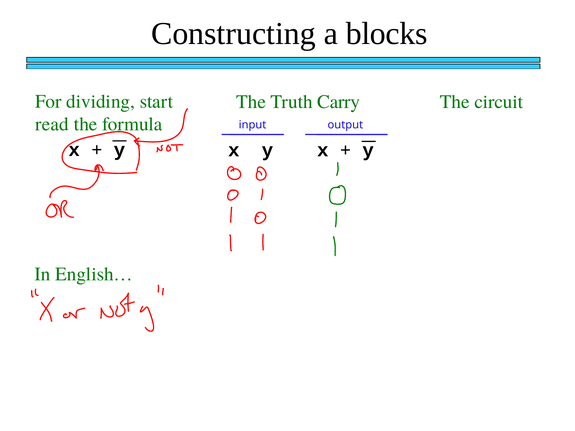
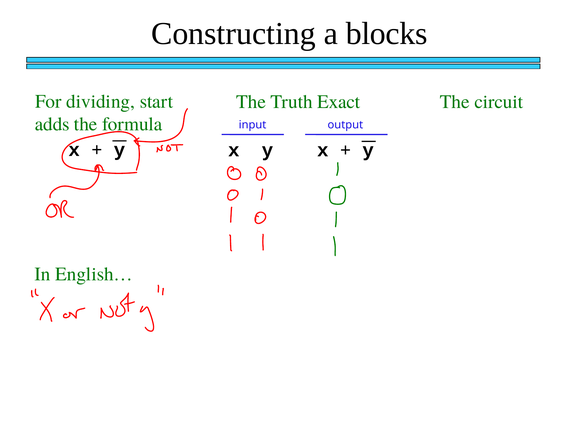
Carry: Carry -> Exact
read: read -> adds
